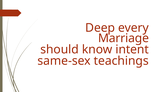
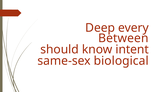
Marriage: Marriage -> Between
teachings: teachings -> biological
